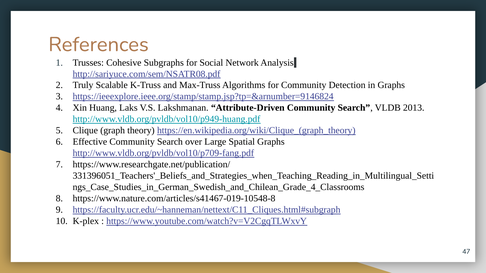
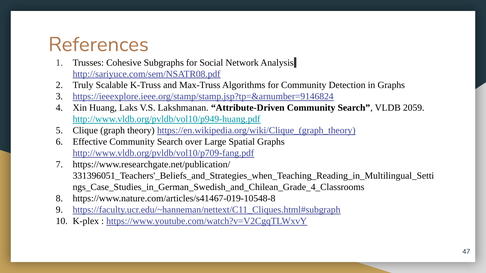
2013: 2013 -> 2059
